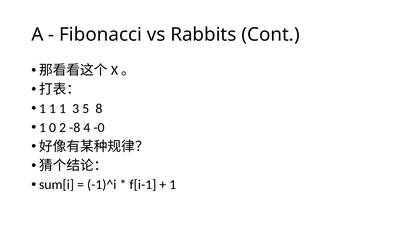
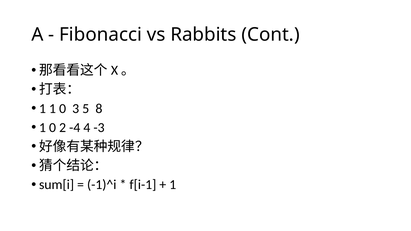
1 1 1: 1 -> 0
-8: -8 -> -4
-0: -0 -> -3
